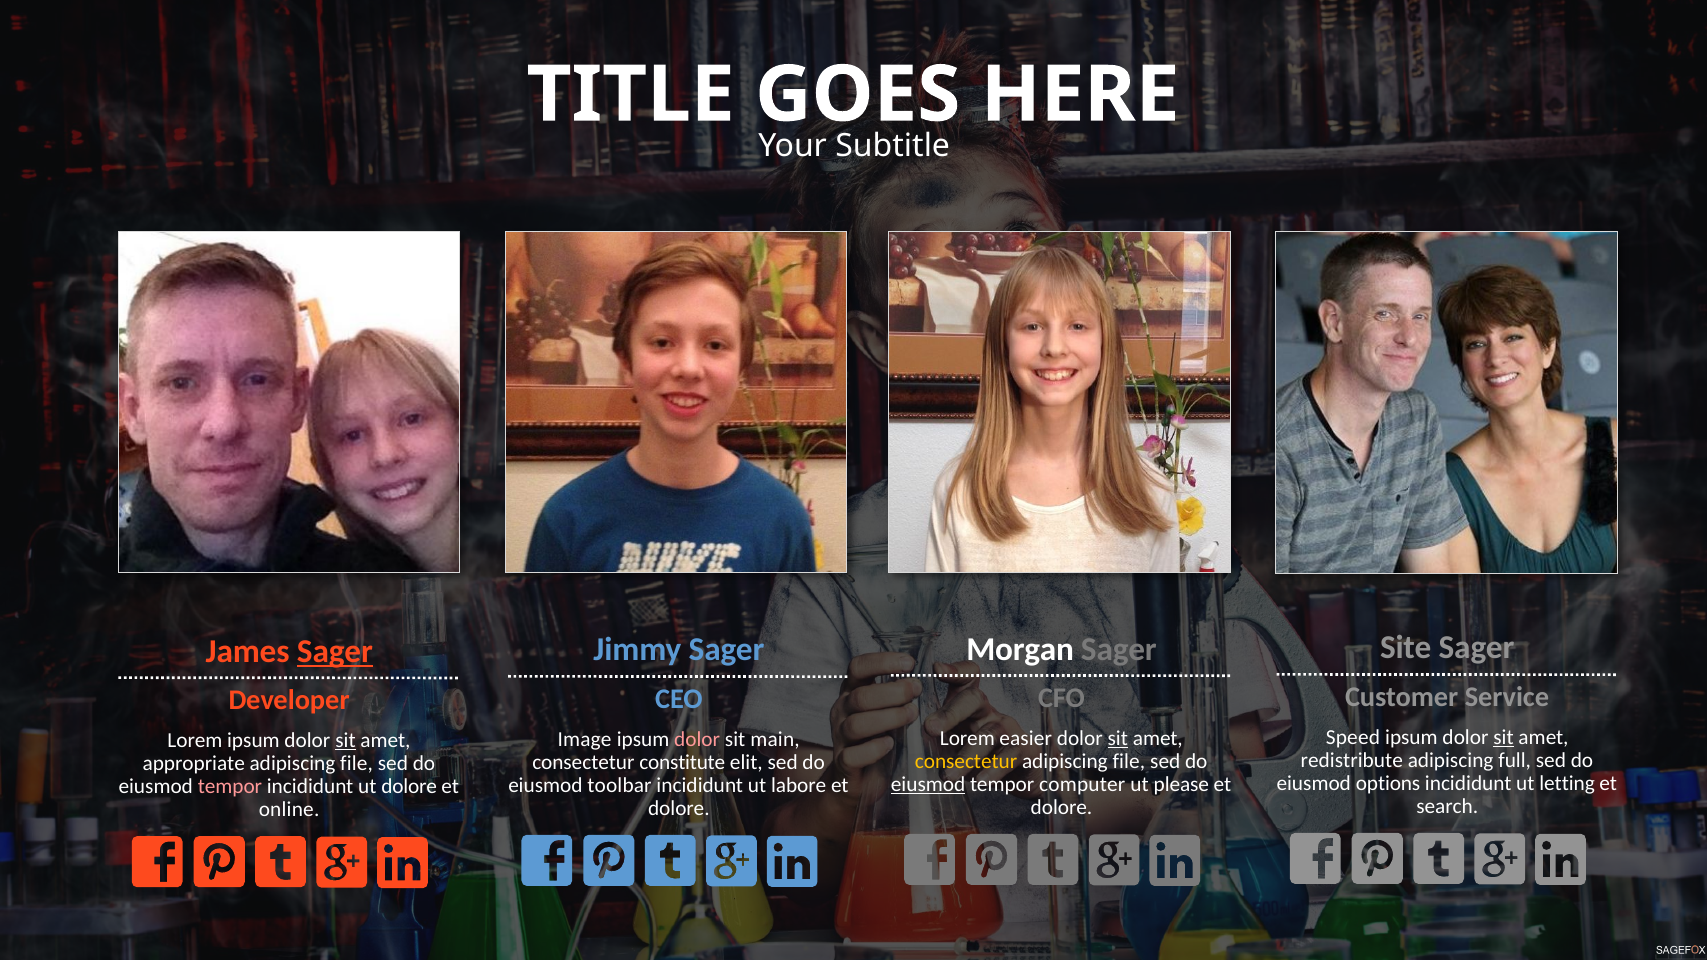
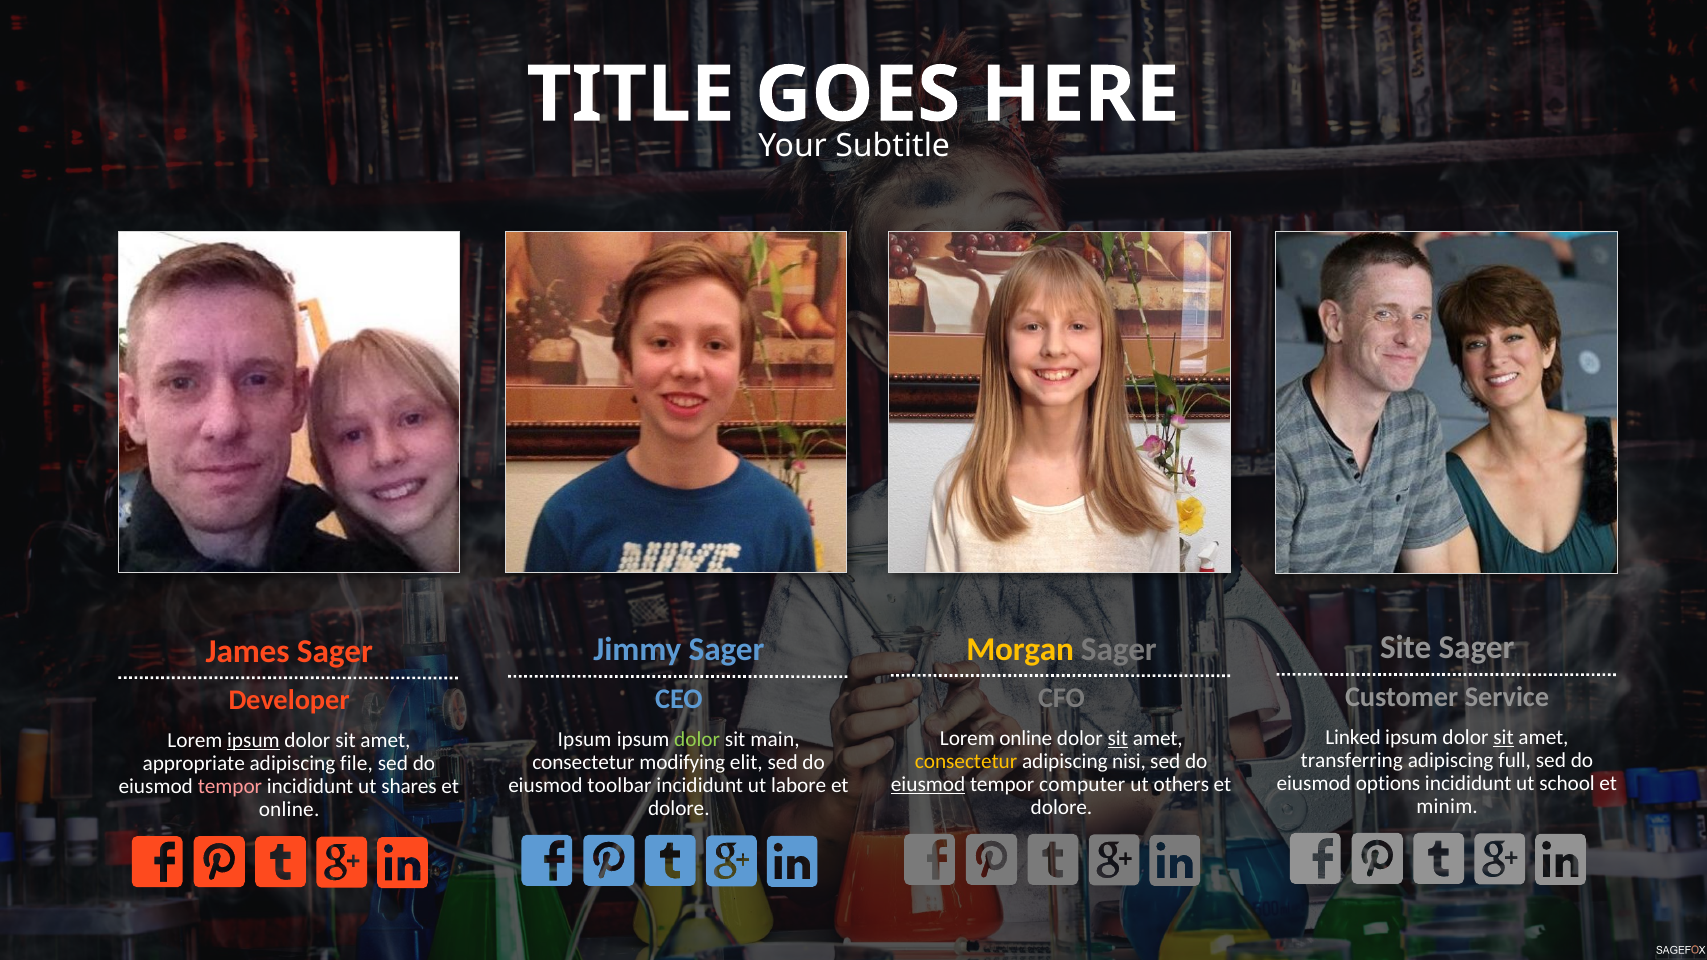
Morgan colour: white -> yellow
Sager at (335, 651) underline: present -> none
Speed: Speed -> Linked
Lorem easier: easier -> online
Image at (585, 739): Image -> Ipsum
dolor at (697, 739) colour: pink -> light green
ipsum at (253, 741) underline: none -> present
sit at (345, 741) underline: present -> none
redistribute: redistribute -> transferring
file at (1129, 761): file -> nisi
constitute: constitute -> modifying
letting: letting -> school
please: please -> others
ut dolore: dolore -> shares
search: search -> minim
